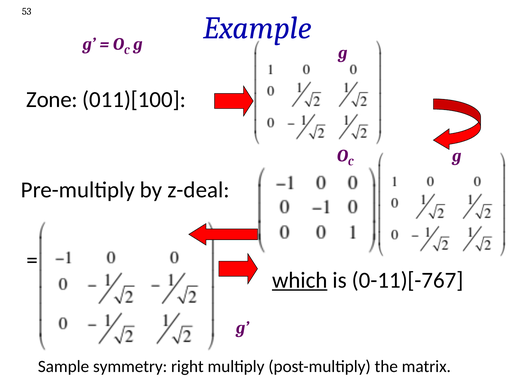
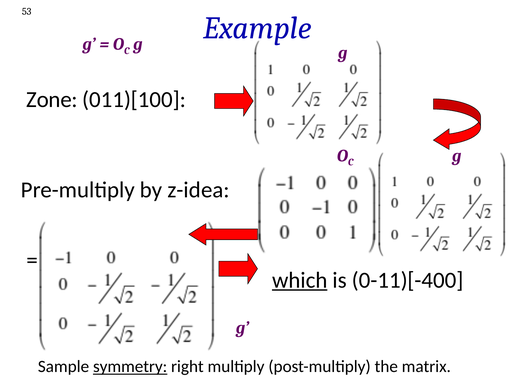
z-deal: z-deal -> z-idea
0-11)[-767: 0-11)[-767 -> 0-11)[-400
symmetry underline: none -> present
